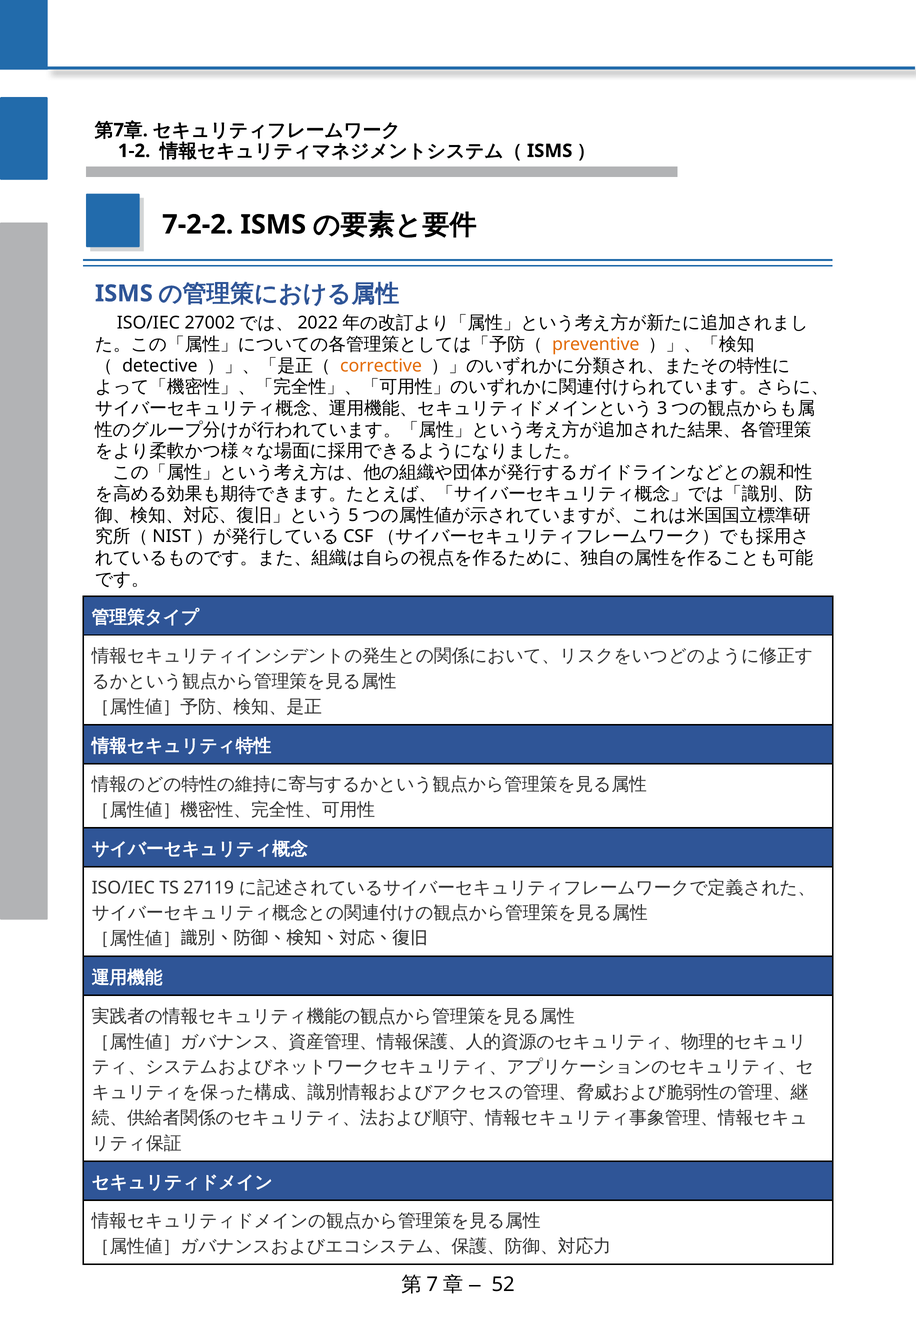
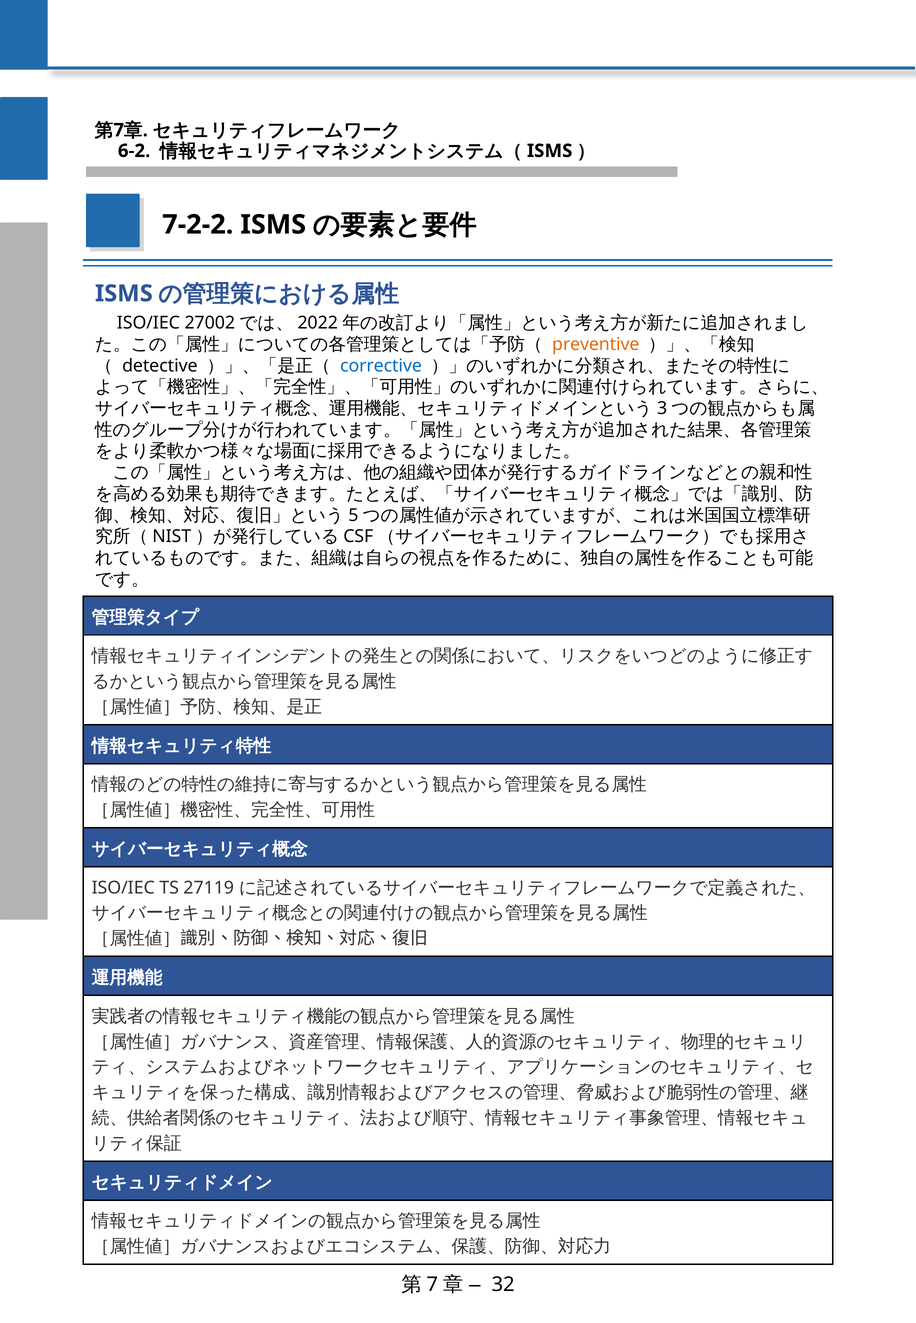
1-2: 1-2 -> 6-2
corrective colour: orange -> blue
52: 52 -> 32
